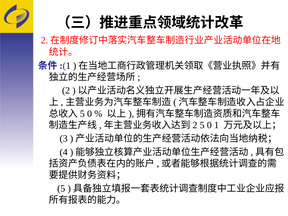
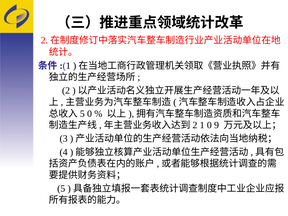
5 at (202, 125): 5 -> 1
1: 1 -> 9
